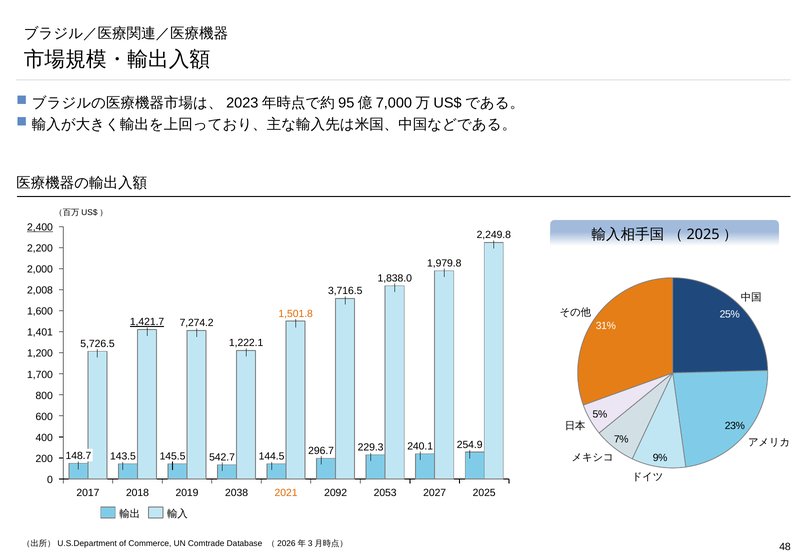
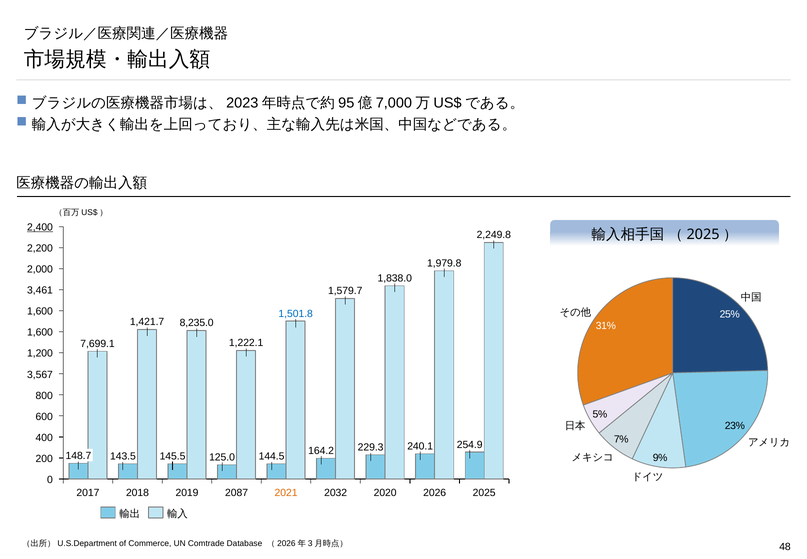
2,008: 2,008 -> 3,461
3,716.5: 3,716.5 -> 1,579.7
1,501.8 colour: orange -> blue
1,421.7 underline: present -> none
7,274.2: 7,274.2 -> 8,235.0
1,401 at (40, 332): 1,401 -> 1,600
5,726.5: 5,726.5 -> 7,699.1
1,700: 1,700 -> 3,567
296.7: 296.7 -> 164.2
542.7: 542.7 -> 125.0
2038: 2038 -> 2087
2092: 2092 -> 2032
2053: 2053 -> 2020
2027: 2027 -> 2026
